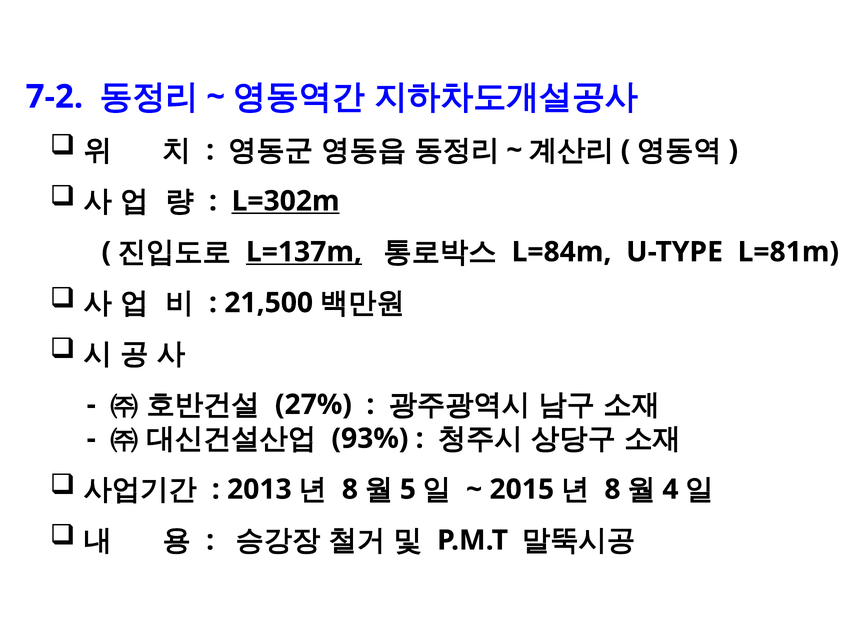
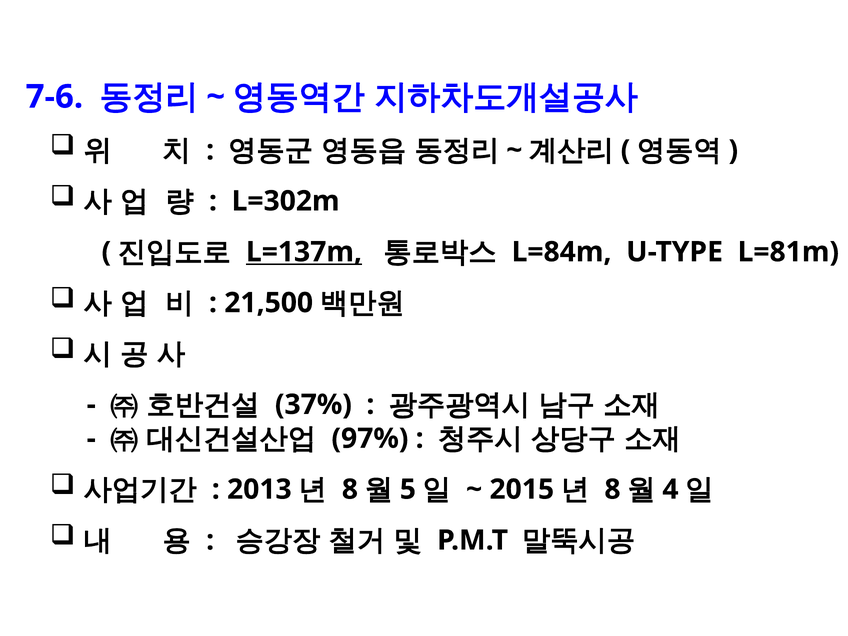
7-2: 7-2 -> 7-6
L=302m underline: present -> none
27%: 27% -> 37%
93%: 93% -> 97%
